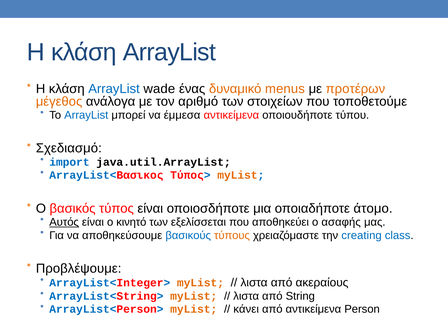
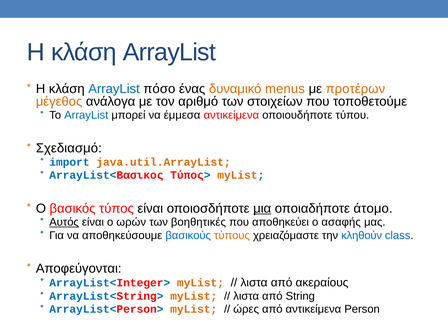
wade: wade -> πόσο
java.util.ArrayList colour: black -> orange
μια underline: none -> present
κινητό: κινητό -> ωρών
εξελίσσεται: εξελίσσεται -> βοηθητικές
creating: creating -> κληθούν
Προβλέψουμε: Προβλέψουμε -> Αποφεύγονται
κάνει: κάνει -> ώρες
